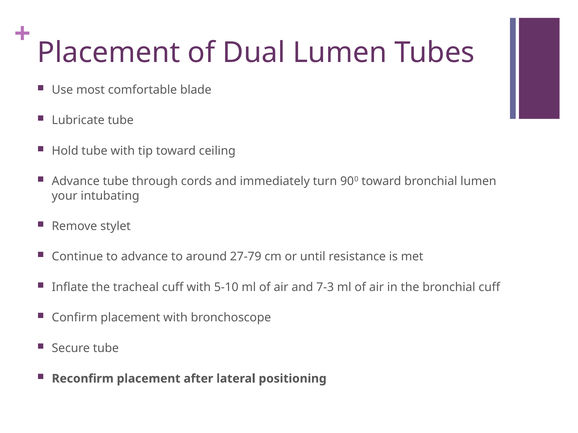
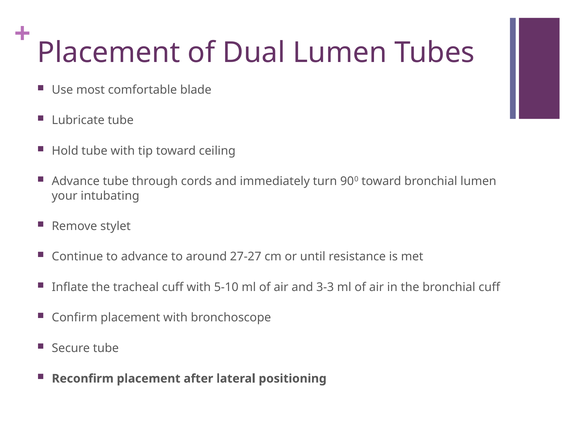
27-79: 27-79 -> 27-27
7-3: 7-3 -> 3-3
